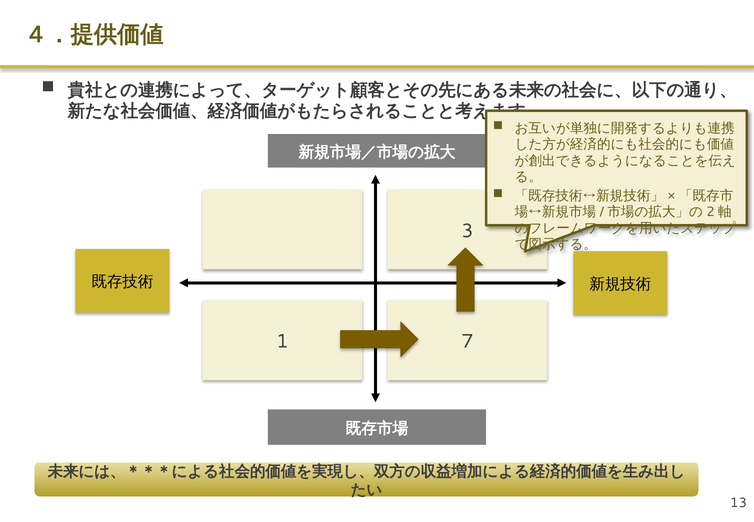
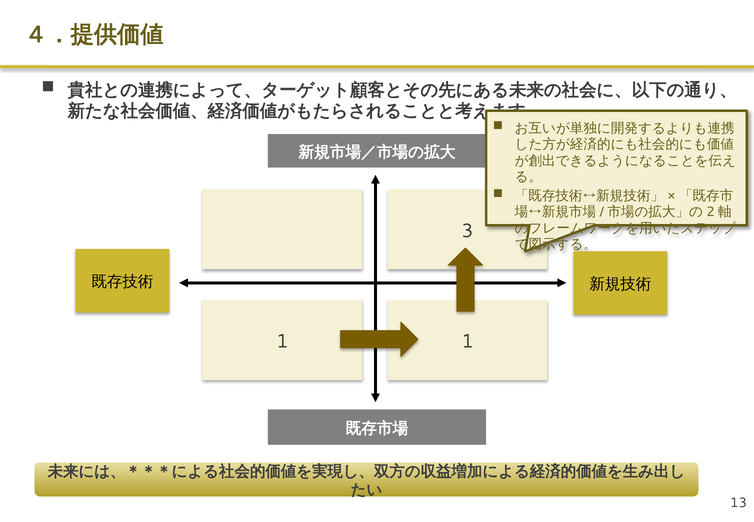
1 7: 7 -> 1
